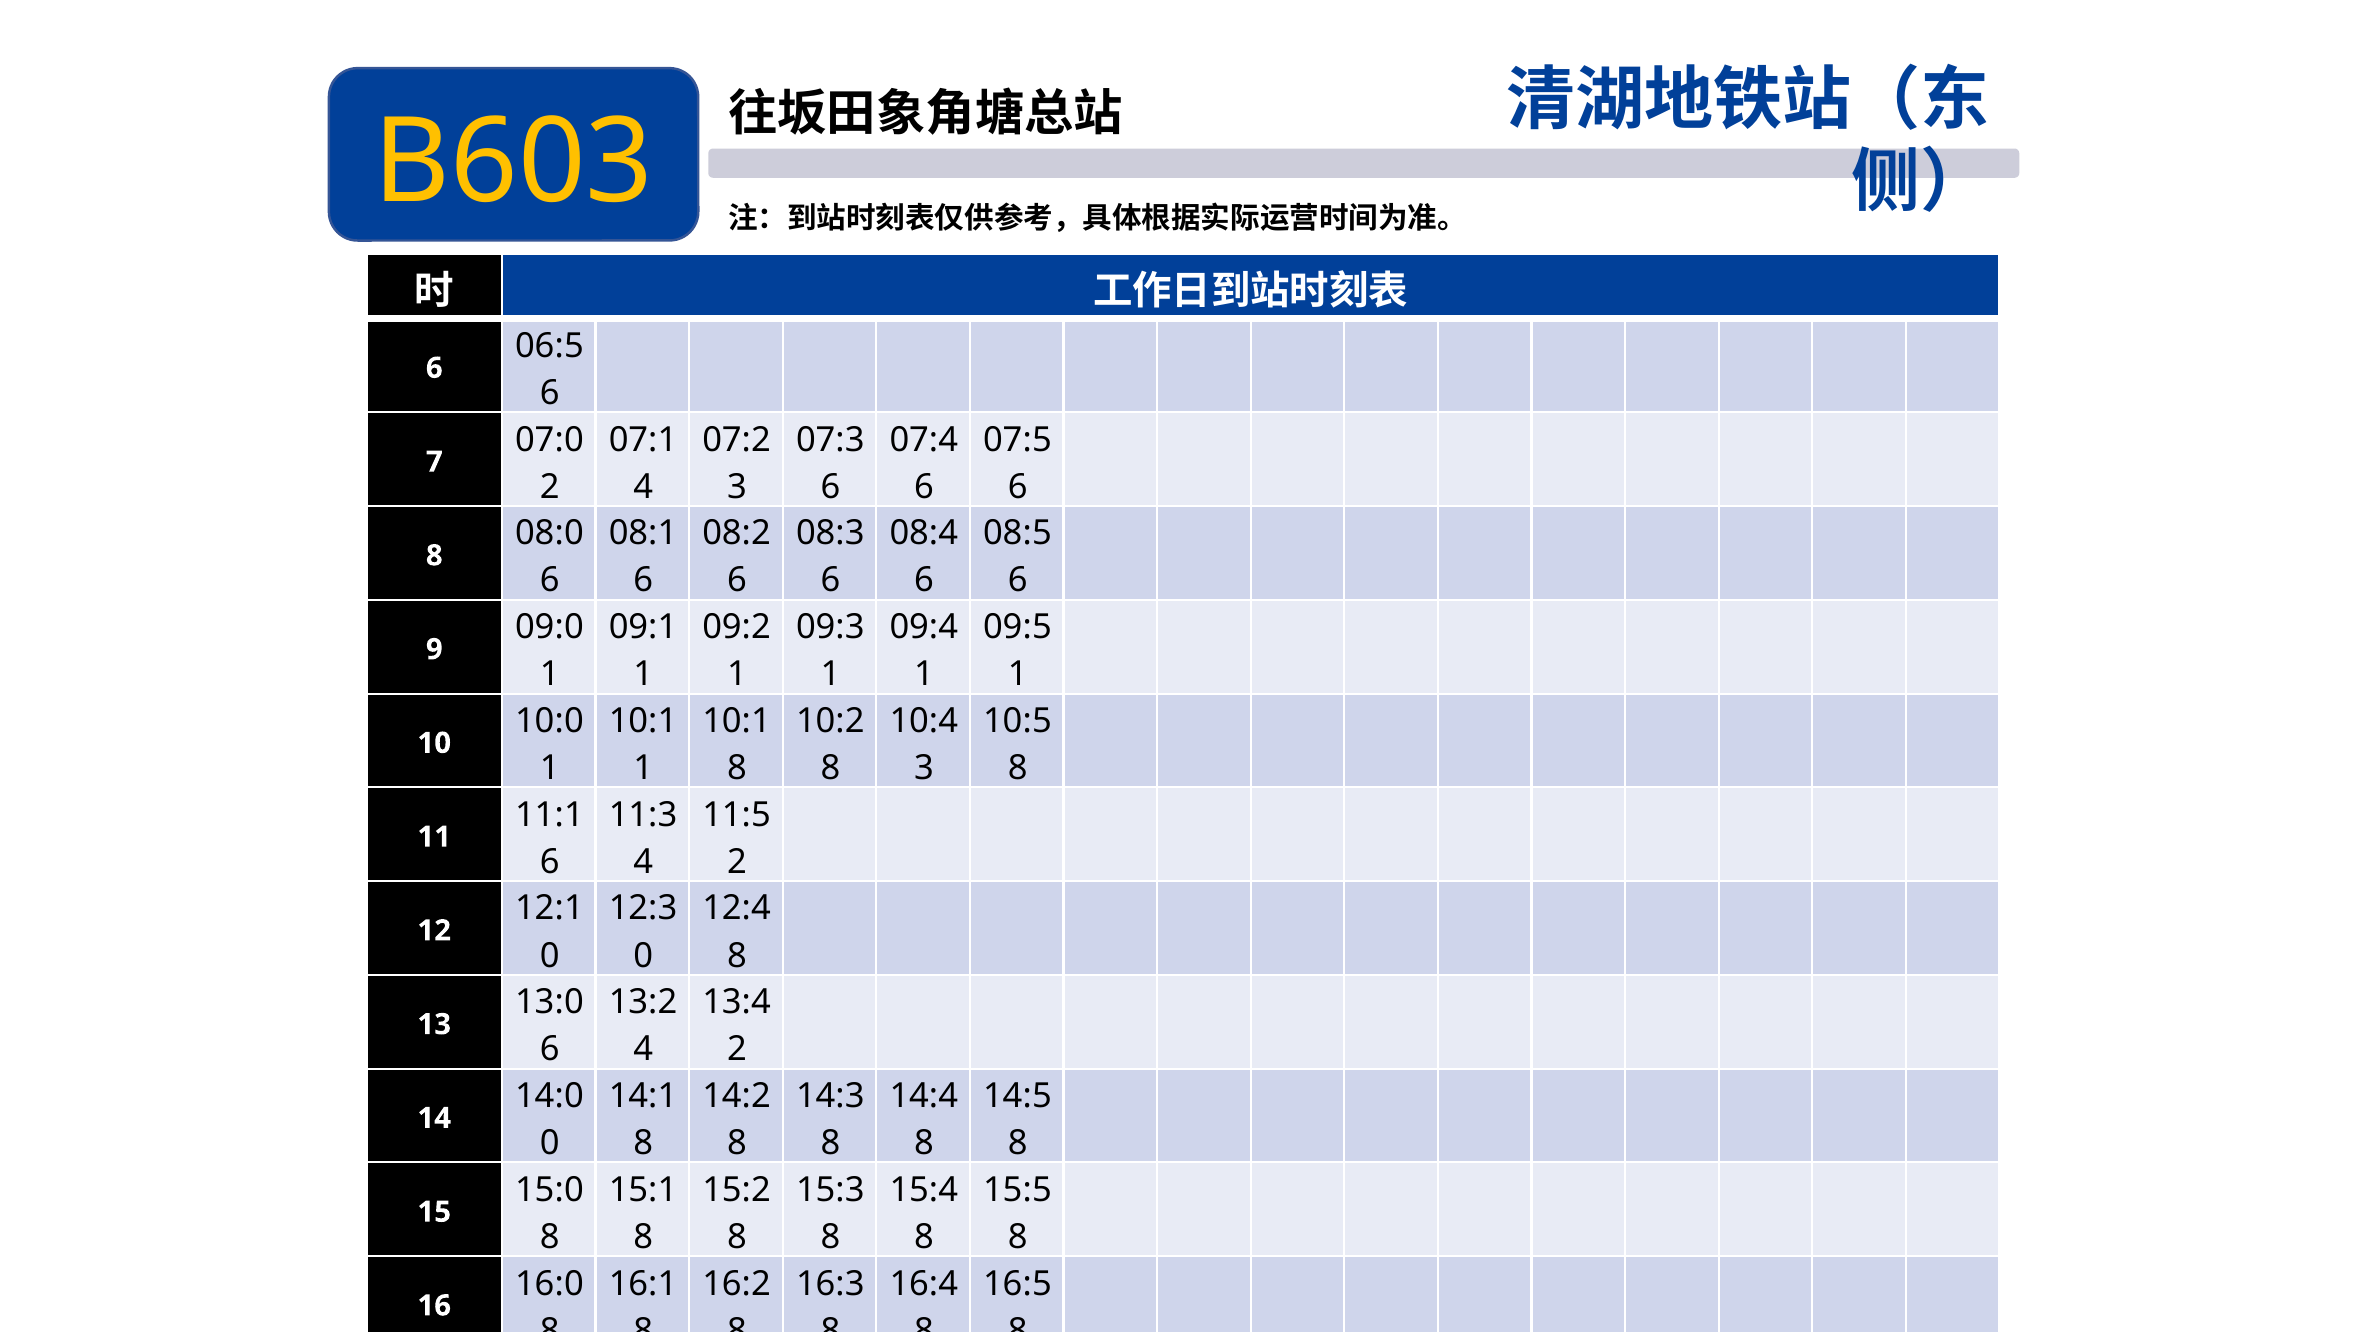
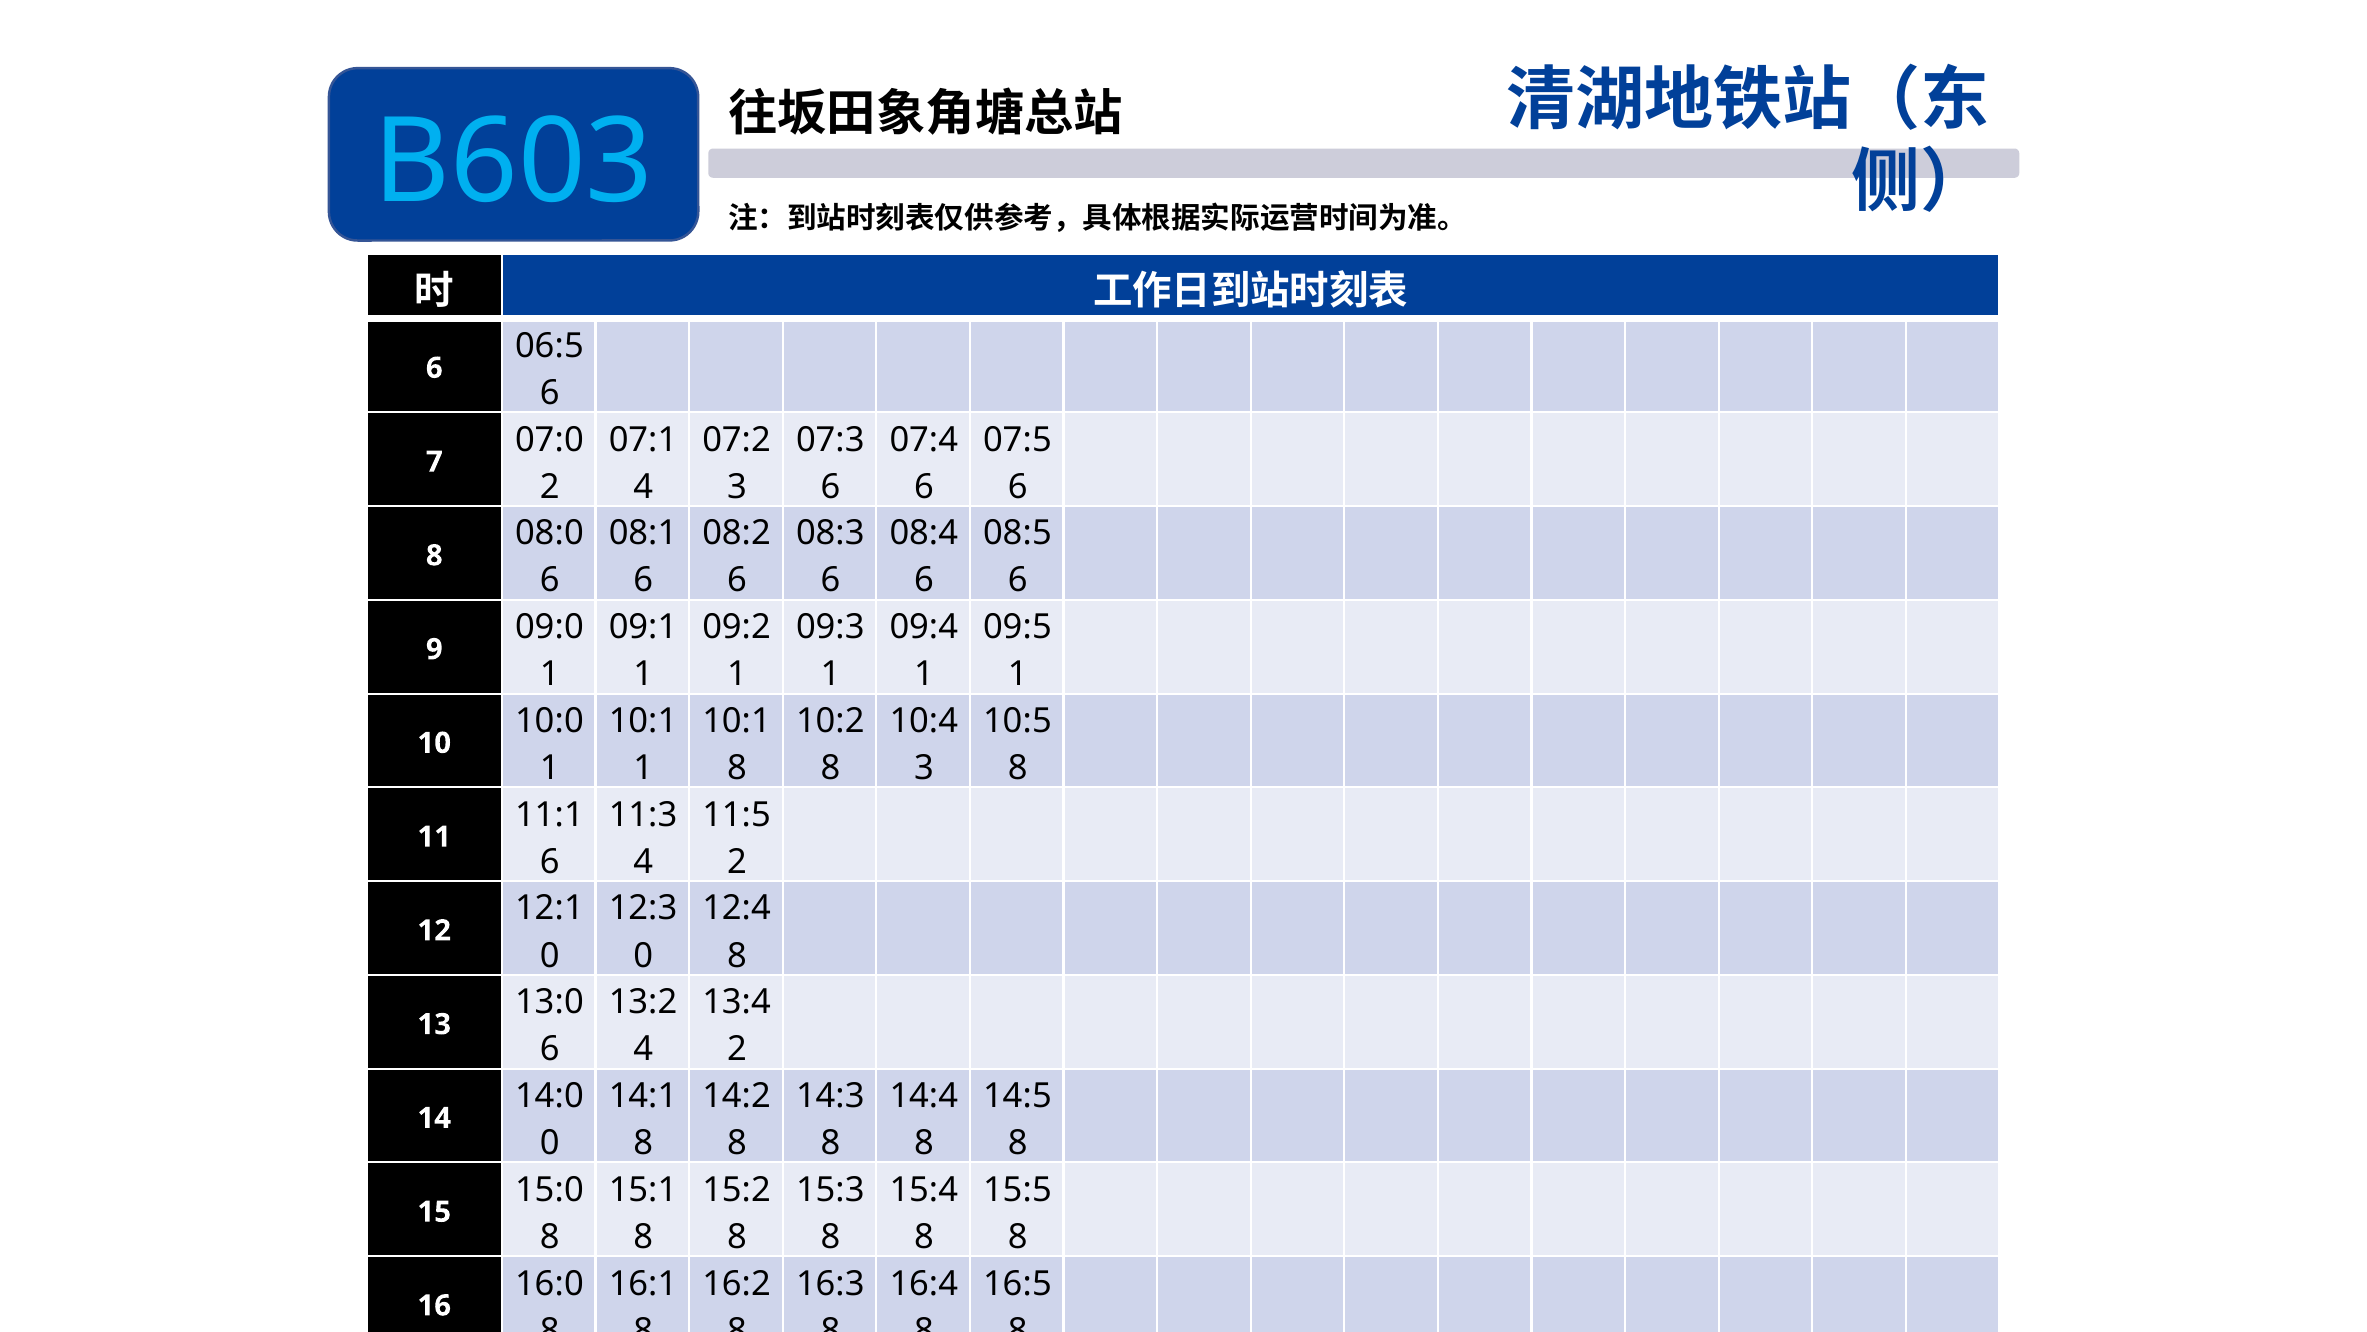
B603 colour: yellow -> light blue
